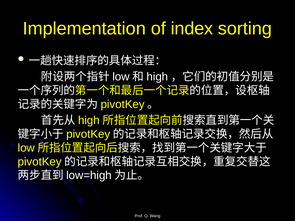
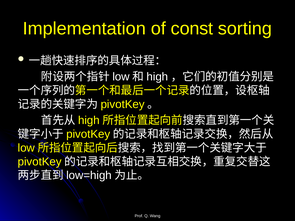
index: index -> const
